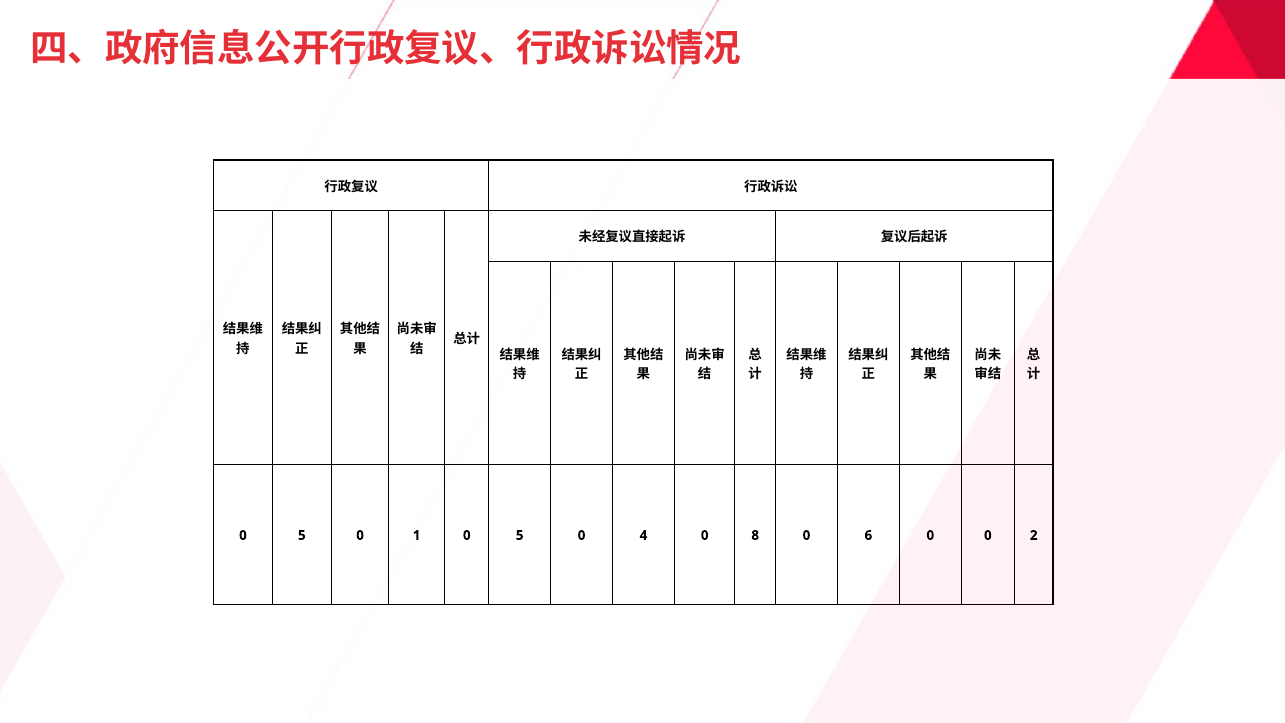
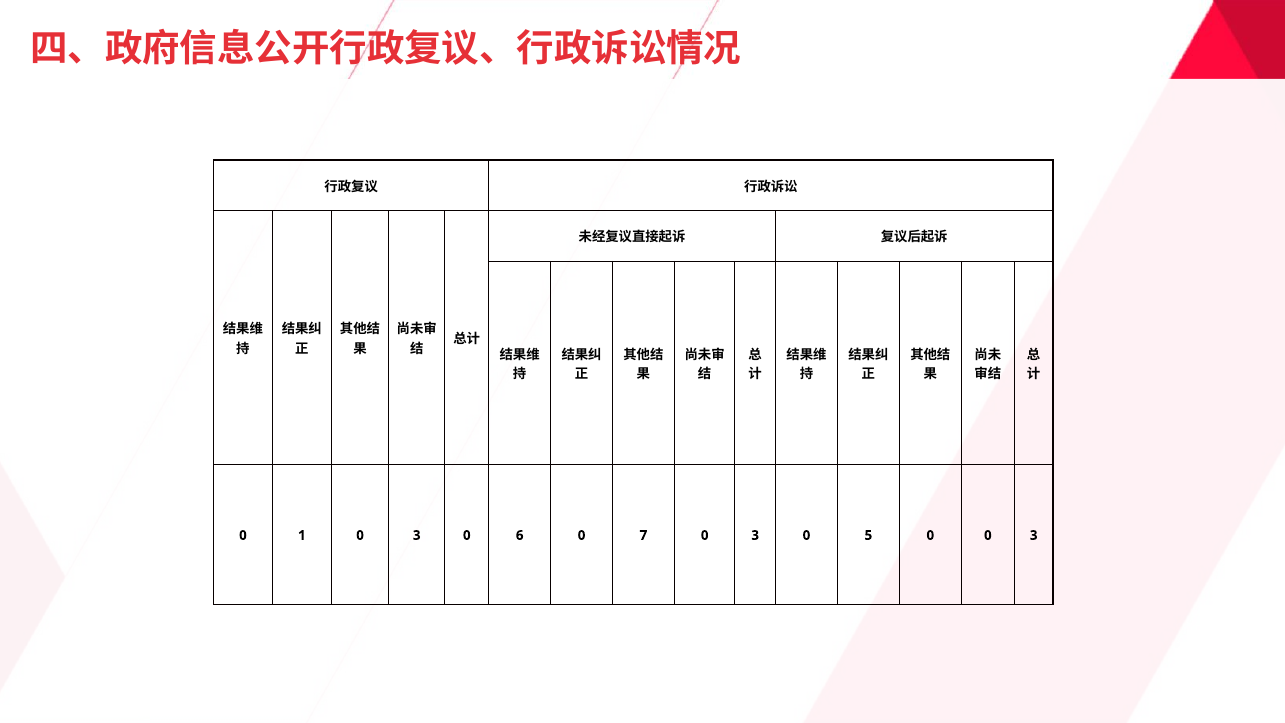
5 at (302, 535): 5 -> 1
1 at (417, 535): 1 -> 3
5 at (520, 535): 5 -> 6
4: 4 -> 7
8 at (755, 535): 8 -> 3
6: 6 -> 5
0 0 2: 2 -> 3
